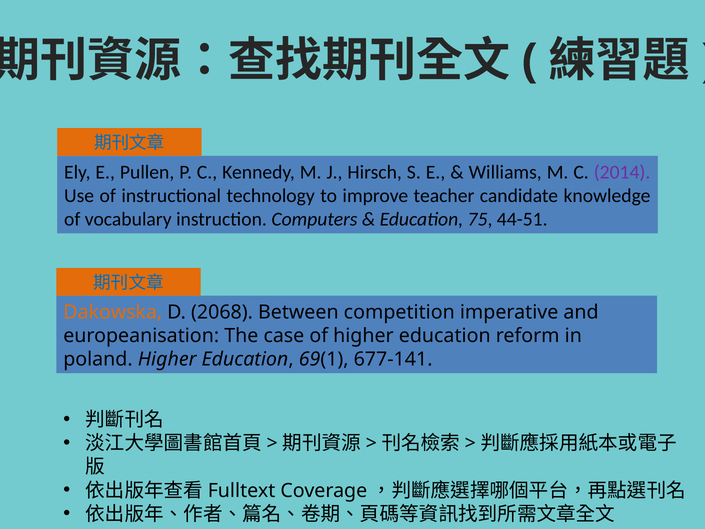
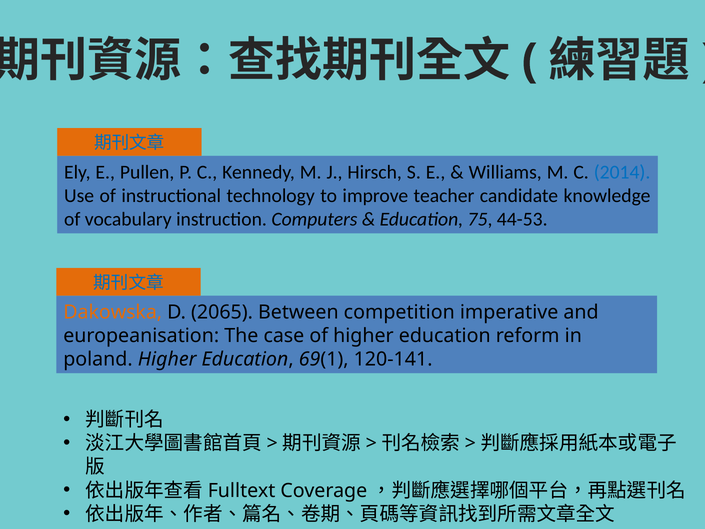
2014 colour: purple -> blue
44-51: 44-51 -> 44-53
2068: 2068 -> 2065
677-141: 677-141 -> 120-141
